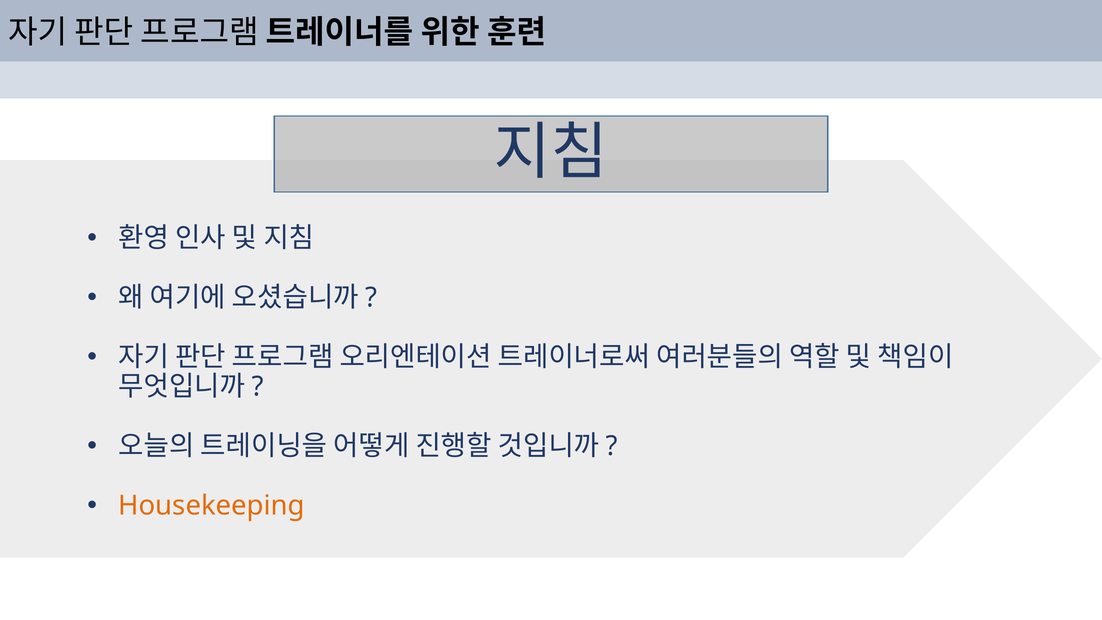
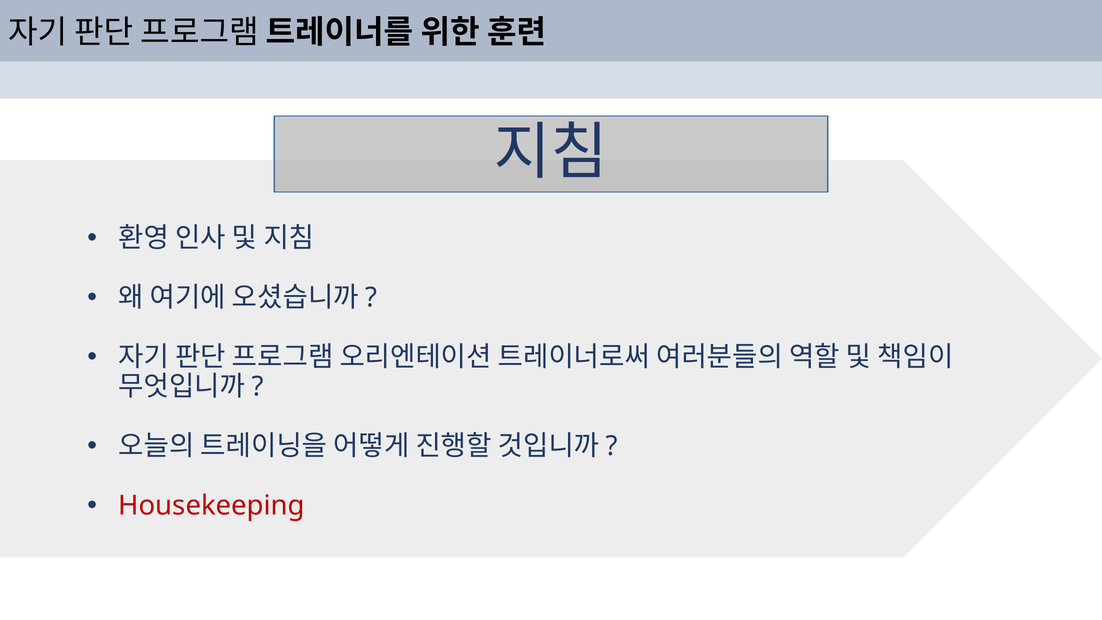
Housekeeping colour: orange -> red
